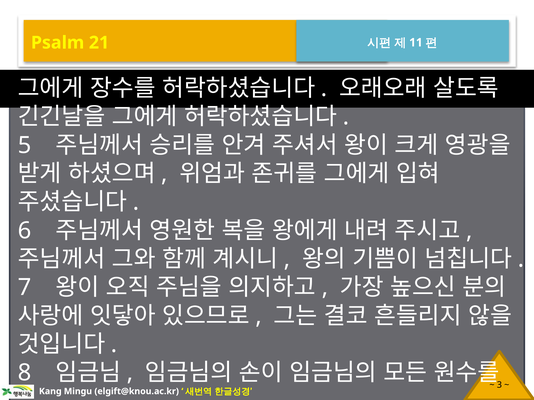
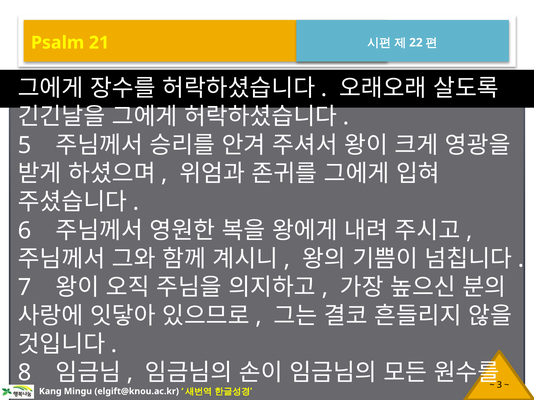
11: 11 -> 22
